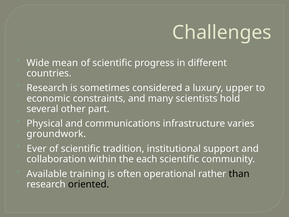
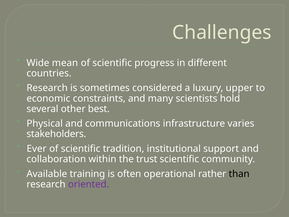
part: part -> best
groundwork: groundwork -> stakeholders
each: each -> trust
oriented colour: black -> purple
